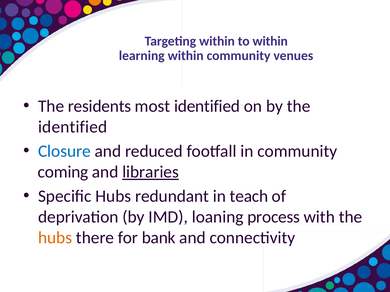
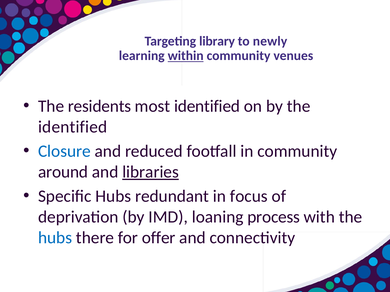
Targeting within: within -> library
to within: within -> newly
within at (186, 56) underline: none -> present
coming: coming -> around
teach: teach -> focus
hubs at (55, 238) colour: orange -> blue
bank: bank -> offer
